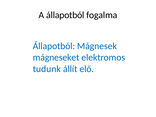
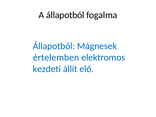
mágneseket: mágneseket -> értelemben
tudunk: tudunk -> kezdeti
